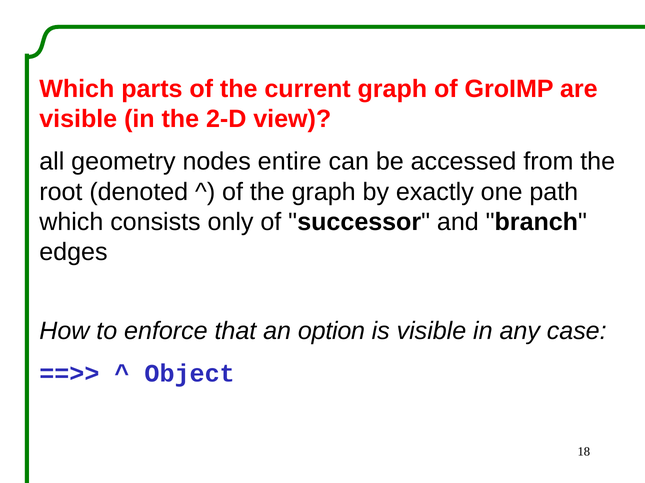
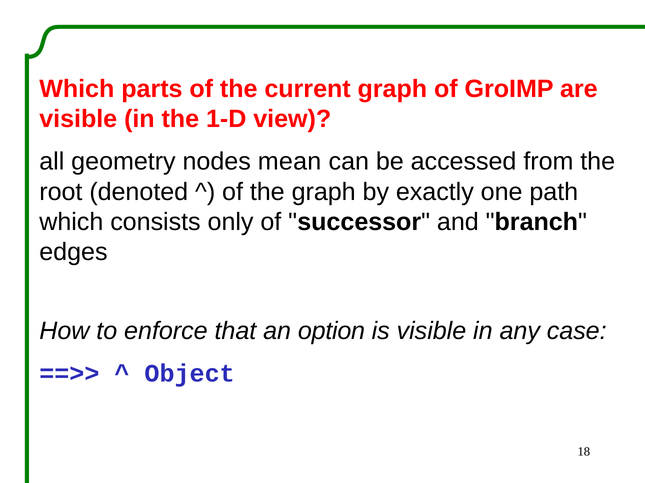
2-D: 2-D -> 1-D
entire: entire -> mean
